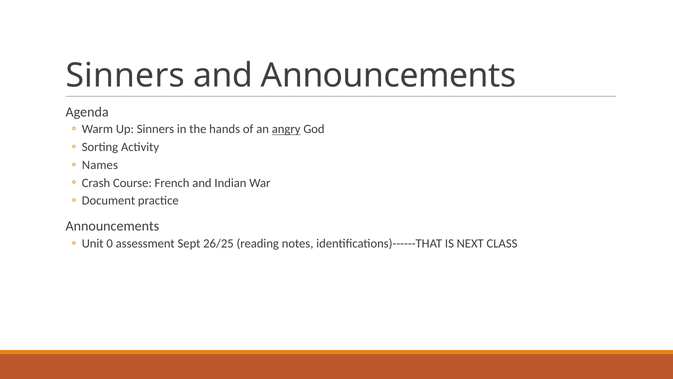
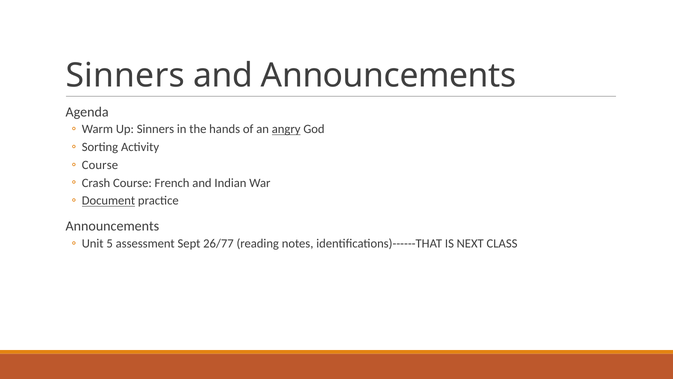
Names at (100, 165): Names -> Course
Document underline: none -> present
0: 0 -> 5
26/25: 26/25 -> 26/77
